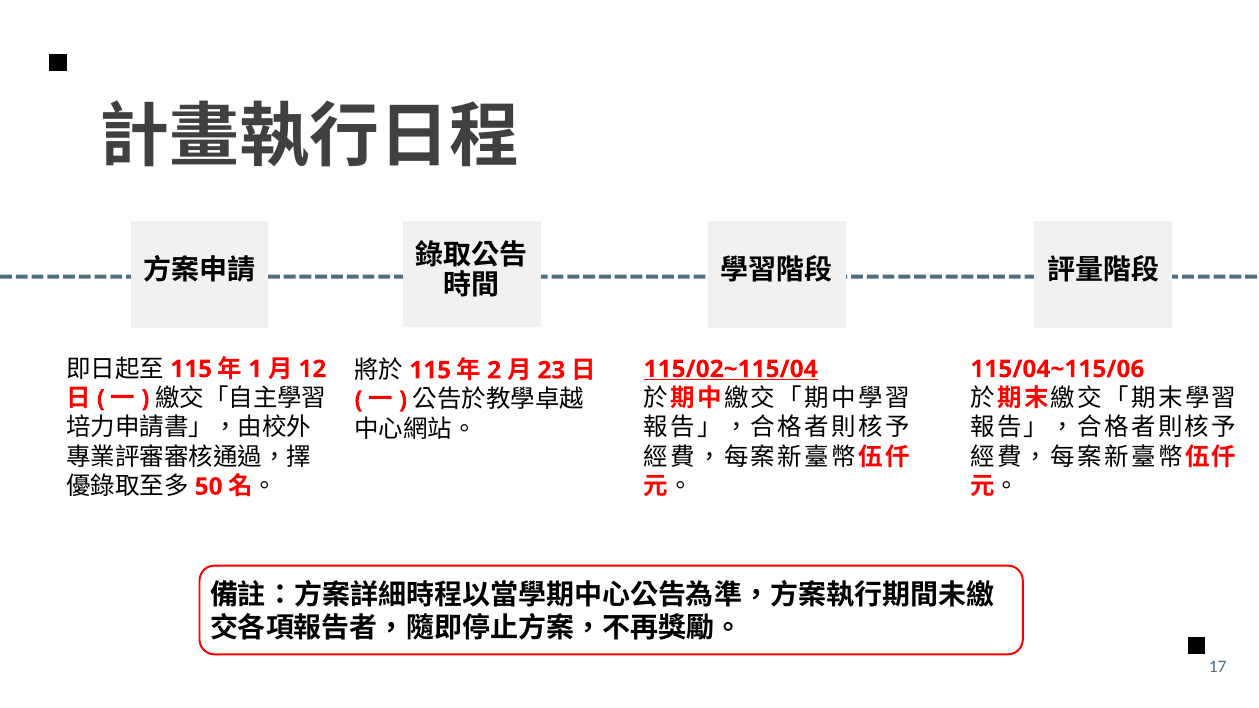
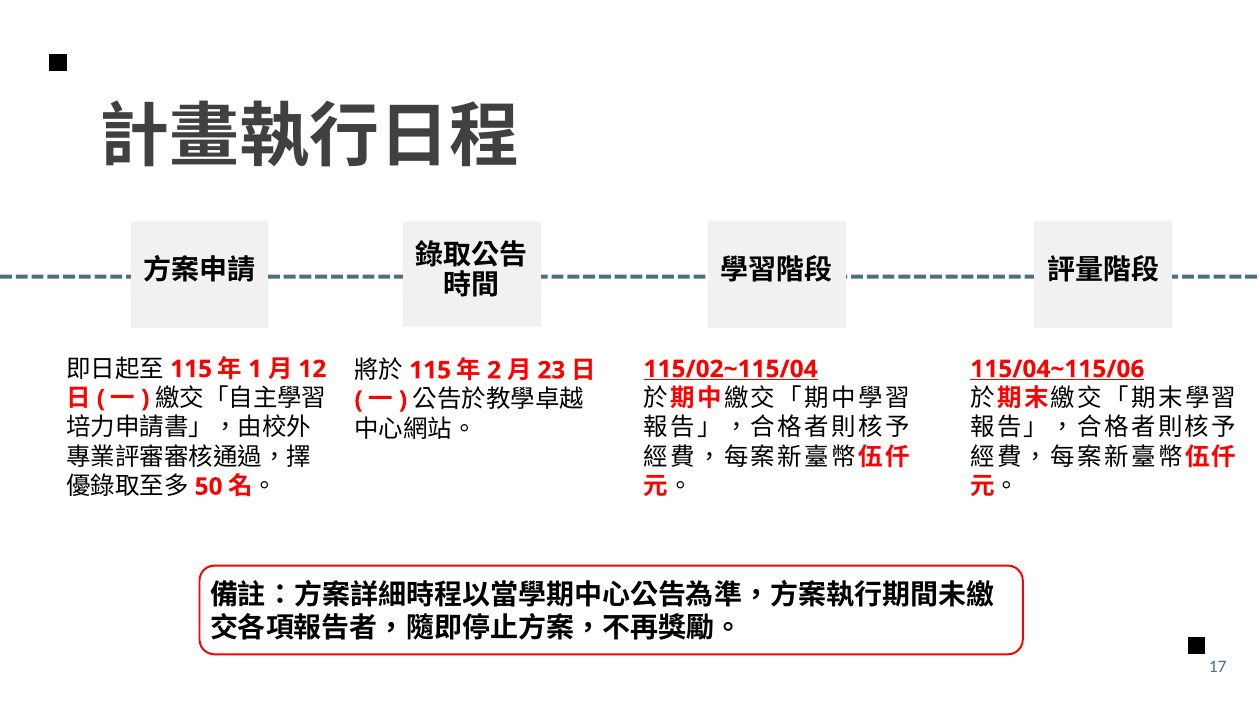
115/04~115/06 underline: none -> present
